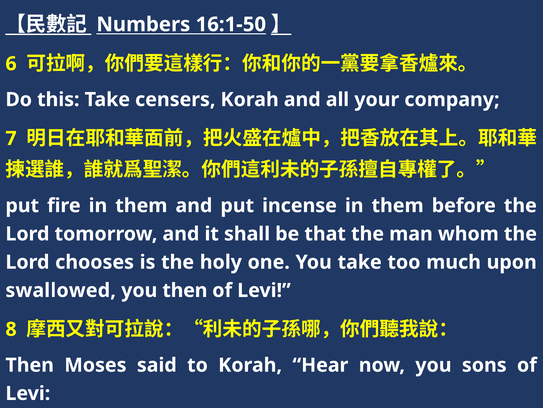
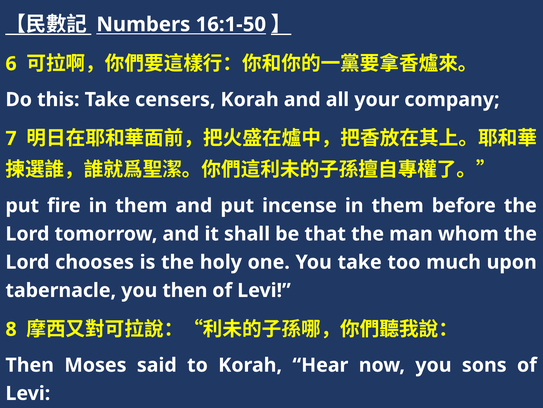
swallowed: swallowed -> tabernacle
